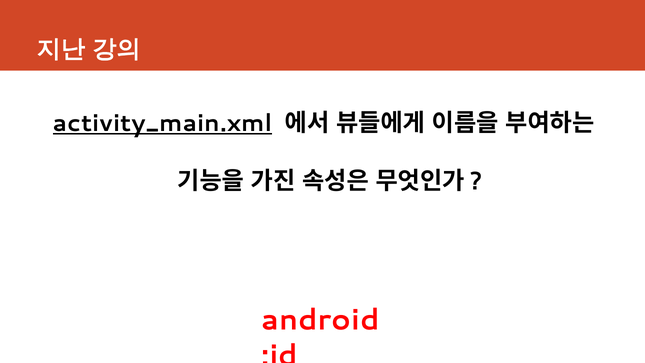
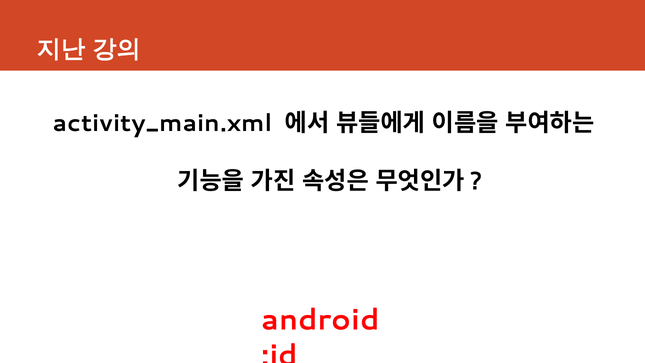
activity_main.xml underline: present -> none
